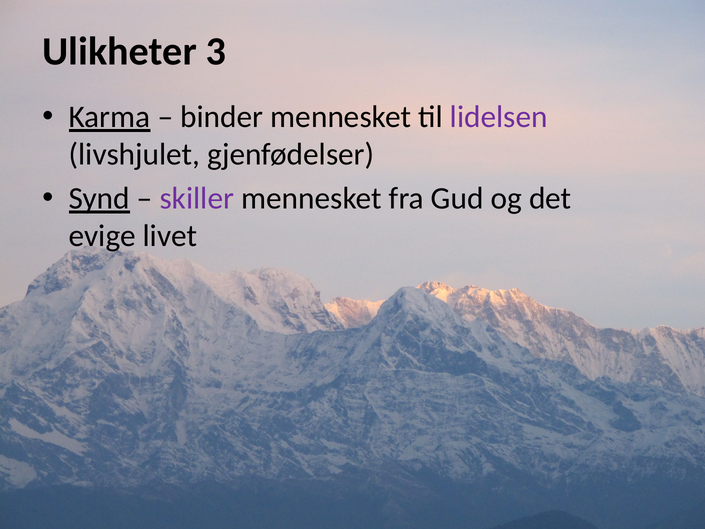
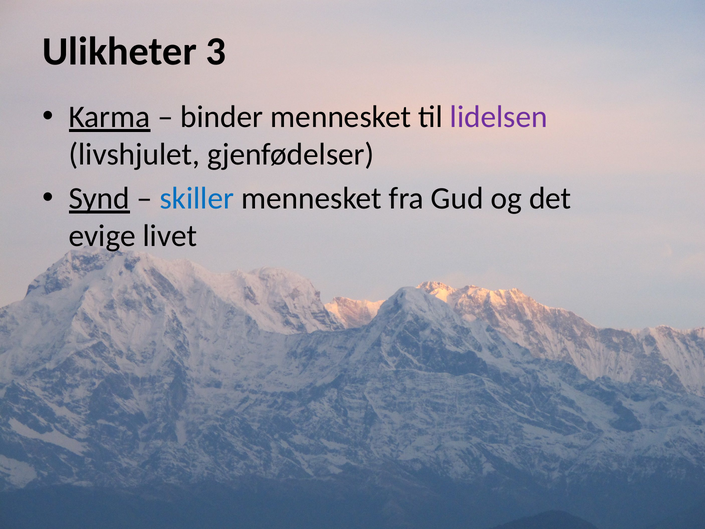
skiller colour: purple -> blue
